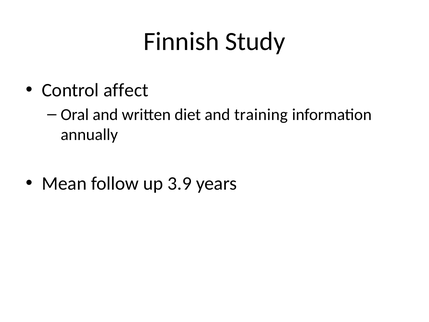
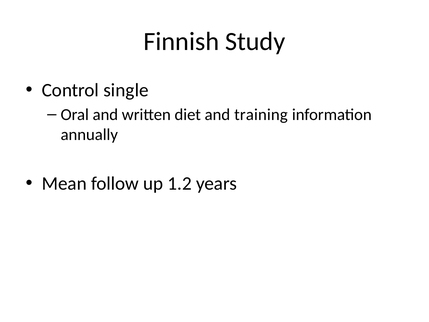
affect: affect -> single
3.9: 3.9 -> 1.2
